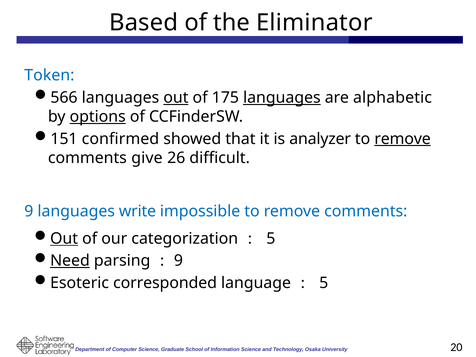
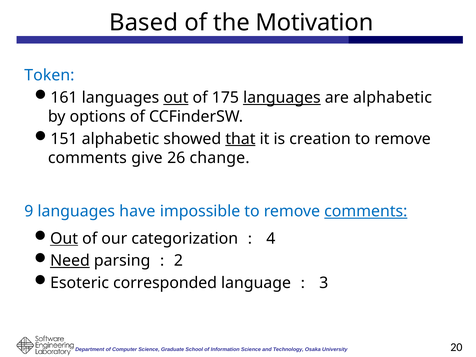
Eliminator: Eliminator -> Motivation
566: 566 -> 161
options underline: present -> none
151 confirmed: confirmed -> alphabetic
that underline: none -> present
analyzer: analyzer -> creation
remove at (403, 139) underline: present -> none
difficult: difficult -> change
write: write -> have
comments at (366, 211) underline: none -> present
5 at (271, 239): 5 -> 4
9 at (178, 261): 9 -> 2
5 at (324, 283): 5 -> 3
